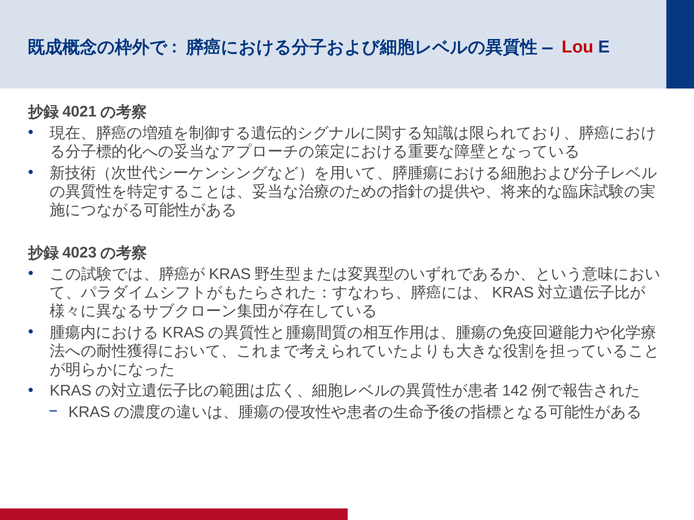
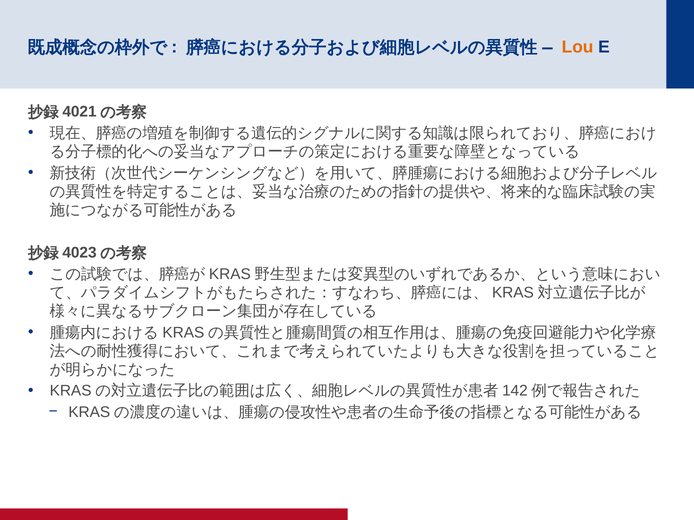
Lou colour: red -> orange
